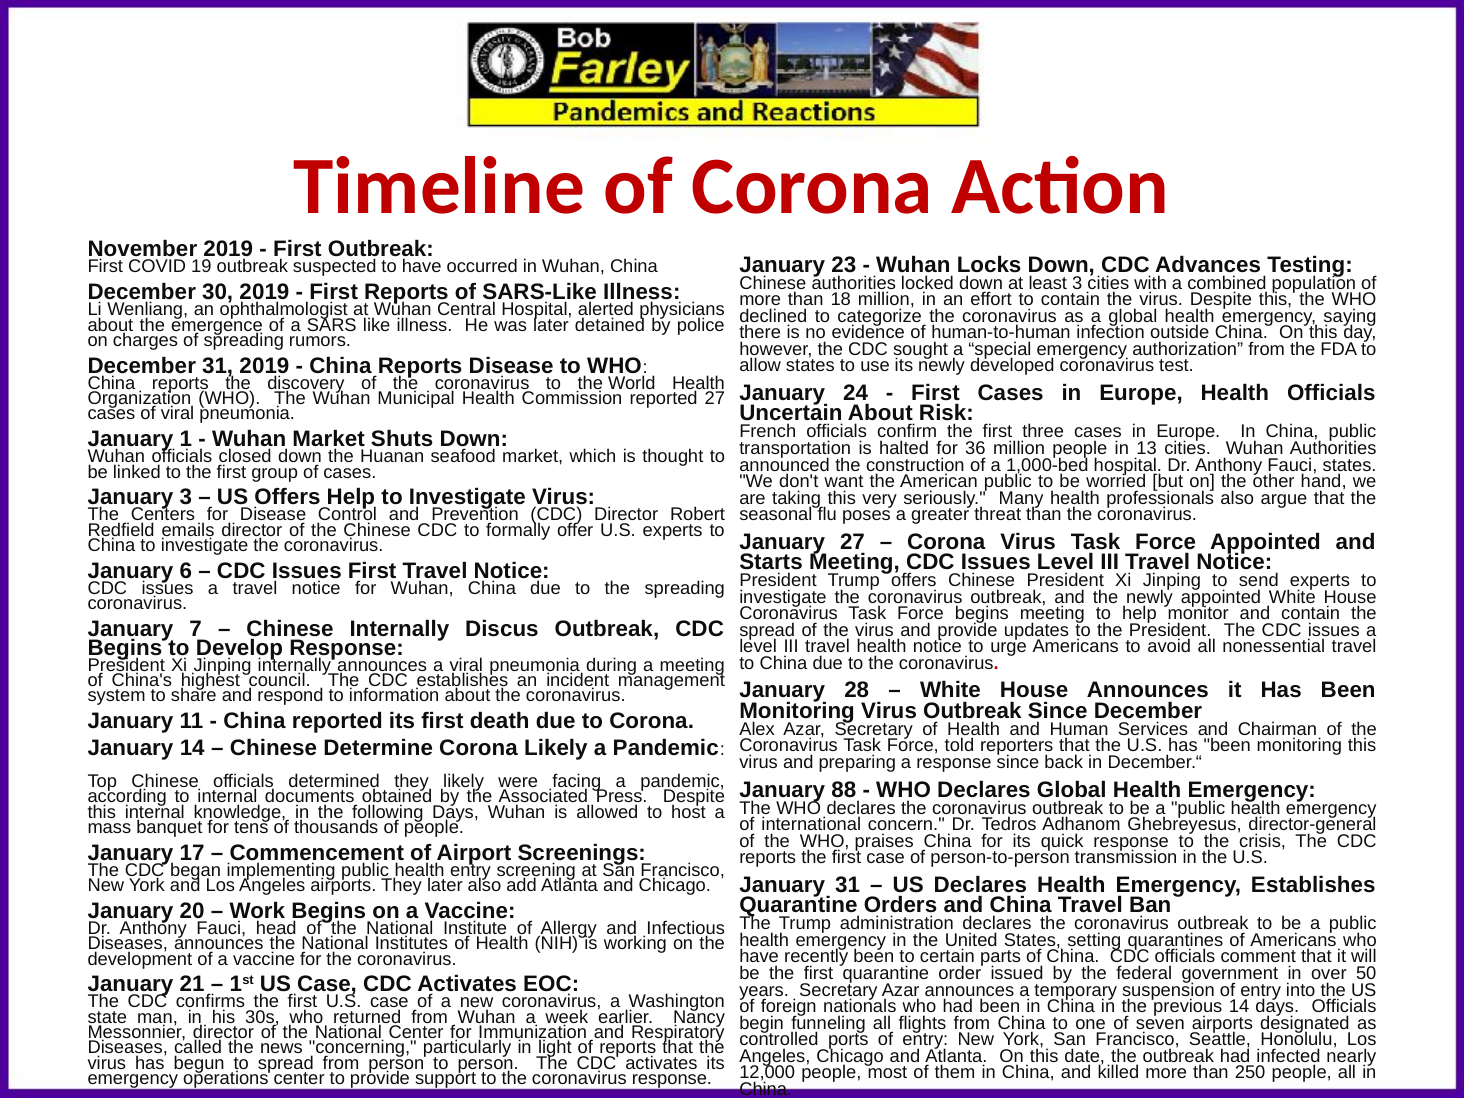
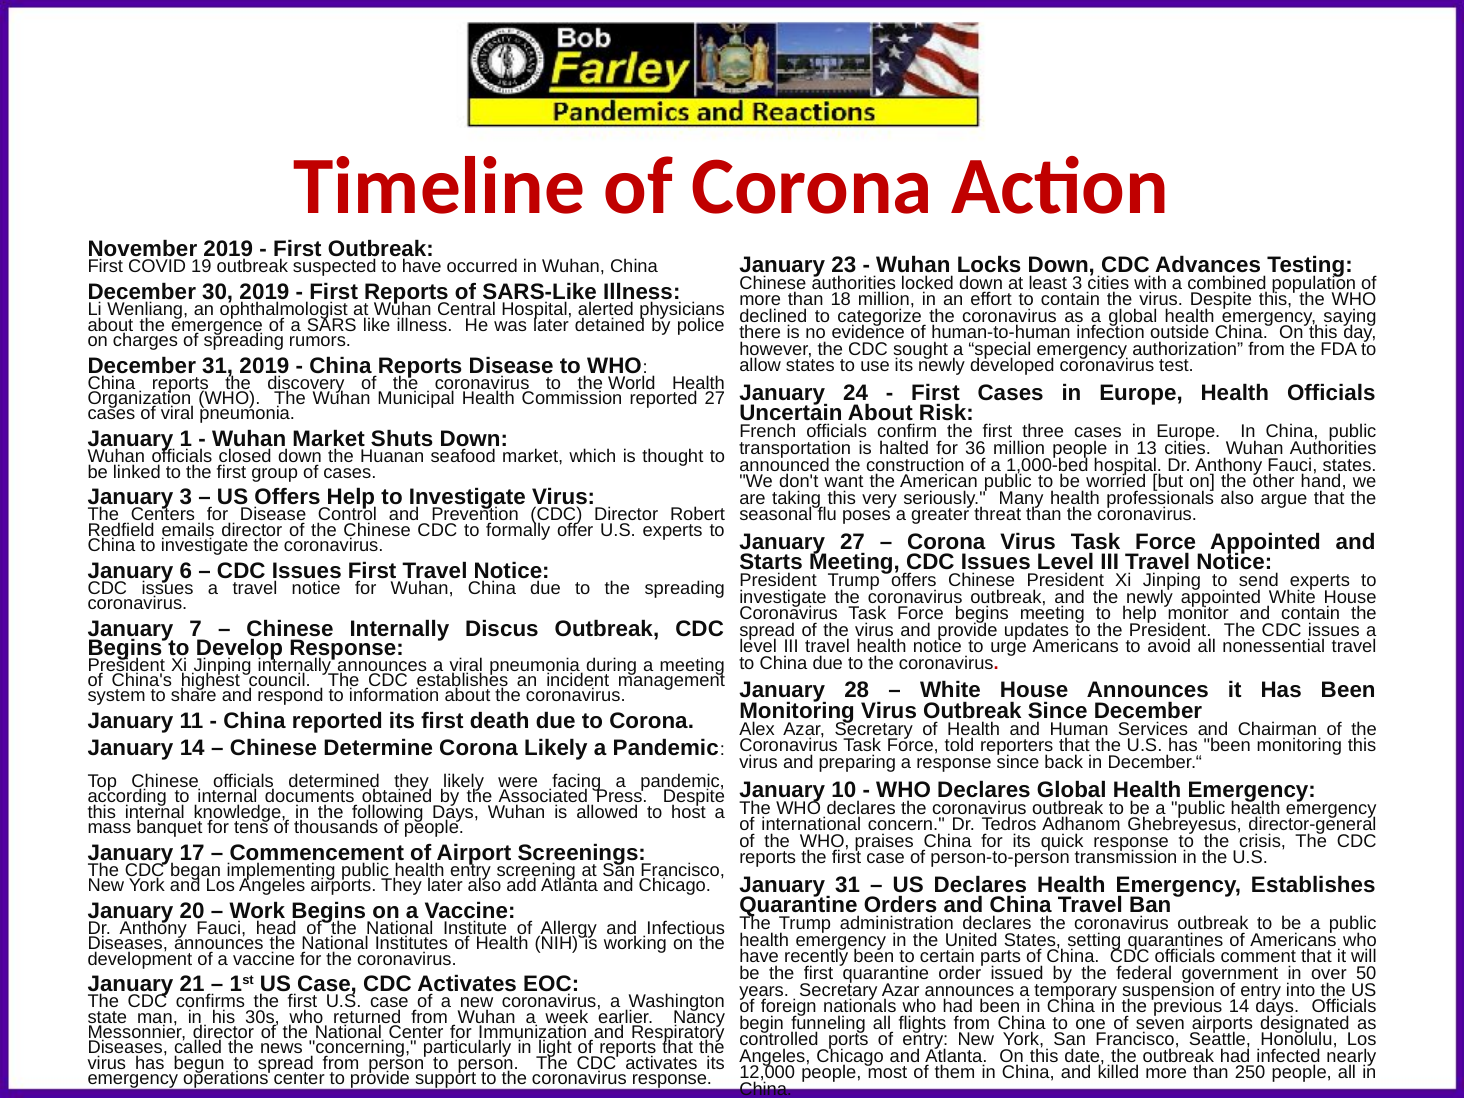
88: 88 -> 10
